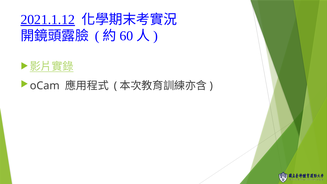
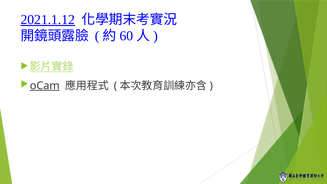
oCam underline: none -> present
